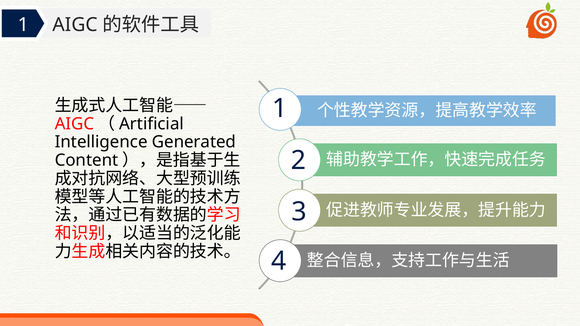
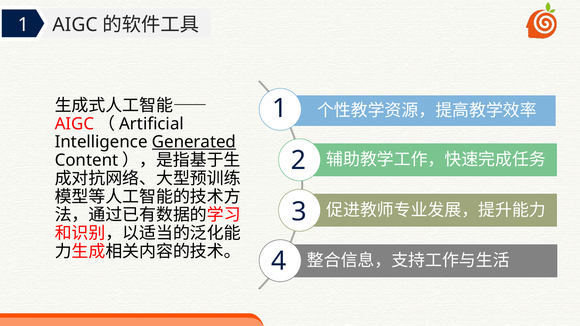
Generated underline: none -> present
